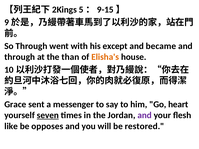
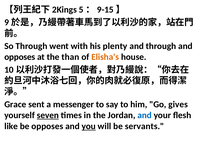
except: except -> plenty
and became: became -> through
through at (20, 57): through -> opposes
heart: heart -> gives
and at (145, 115) colour: purple -> blue
you underline: none -> present
restored: restored -> servants
